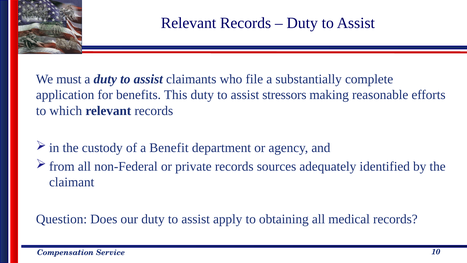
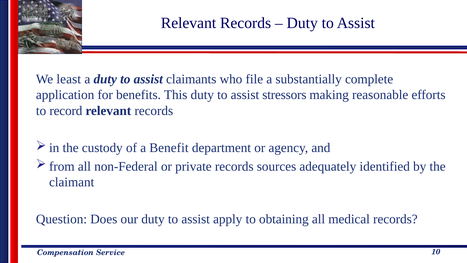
must: must -> least
which: which -> record
